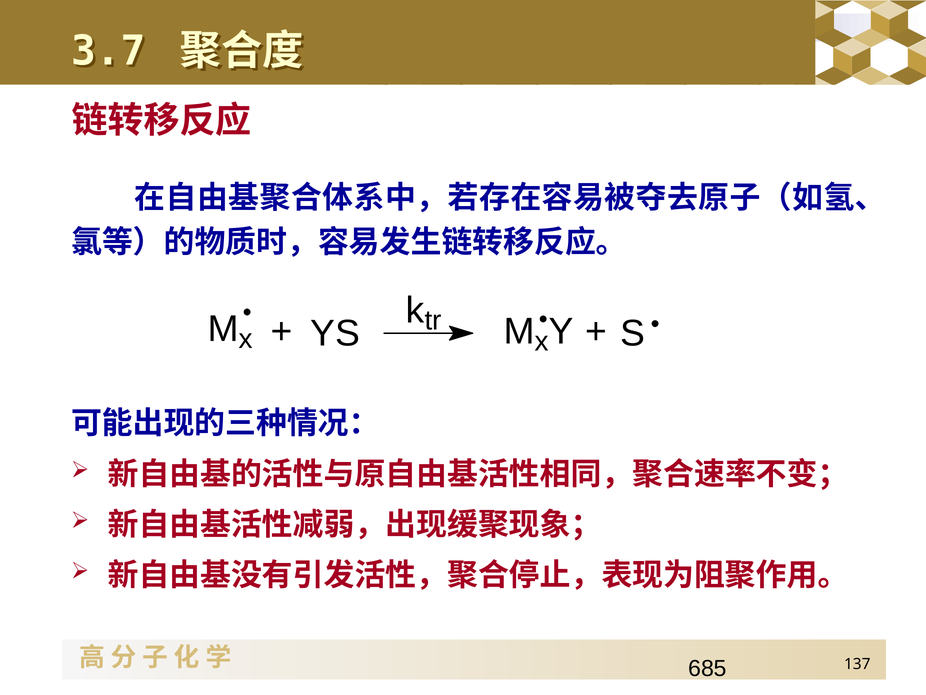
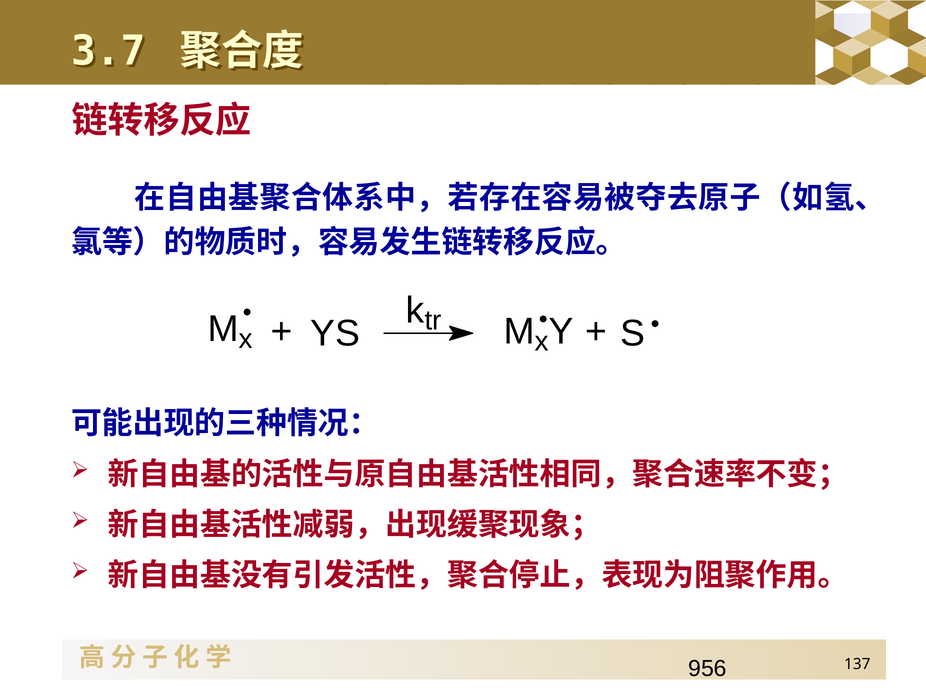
685: 685 -> 956
